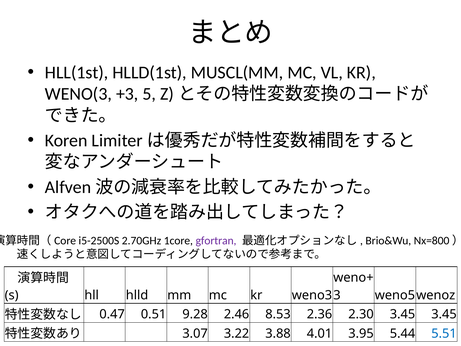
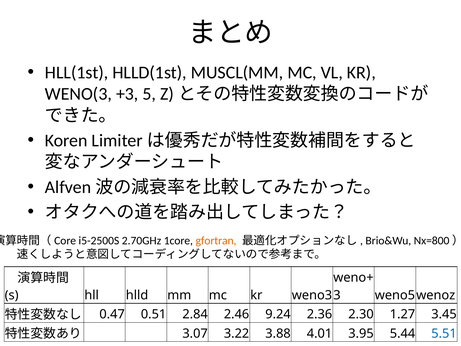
gfortran colour: purple -> orange
9.28: 9.28 -> 2.84
8.53: 8.53 -> 9.24
2.30 3.45: 3.45 -> 1.27
